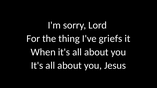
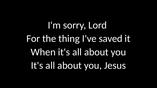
griefs: griefs -> saved
